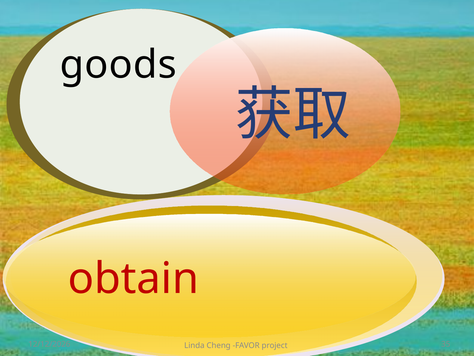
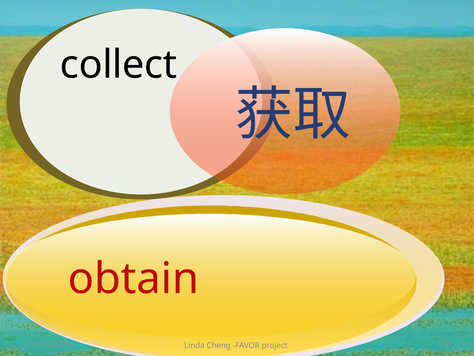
goods: goods -> collect
